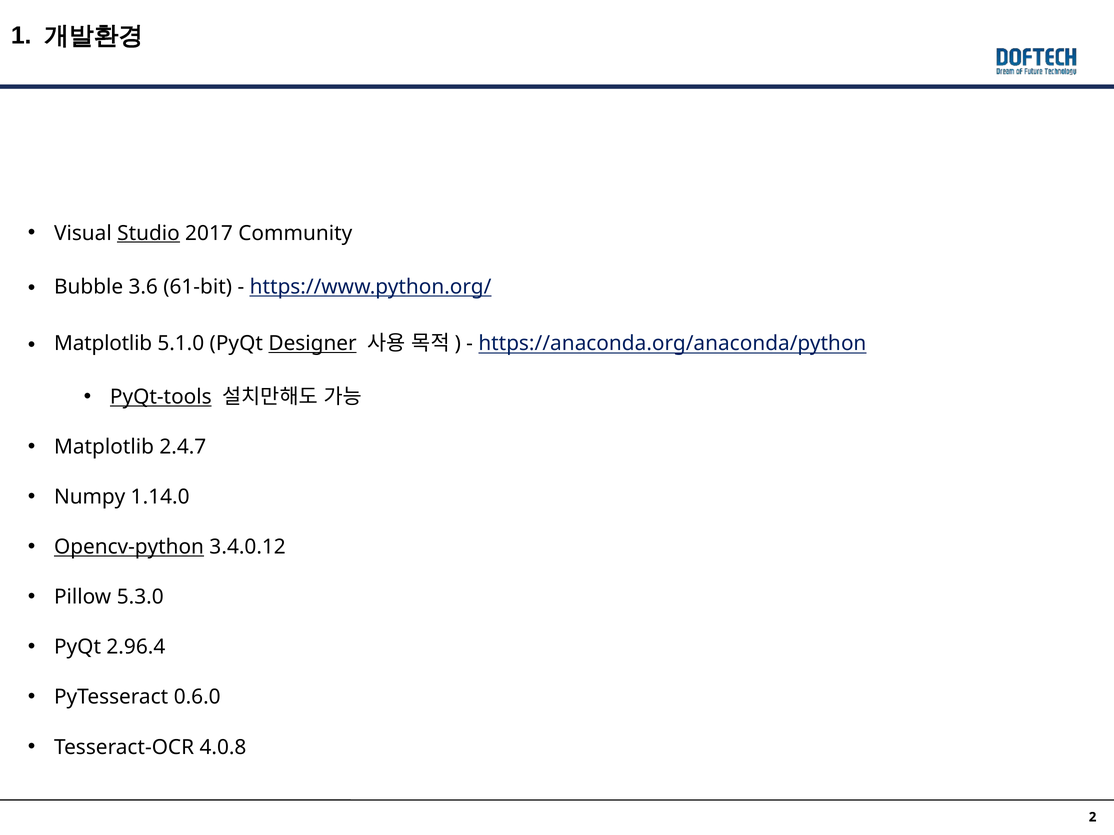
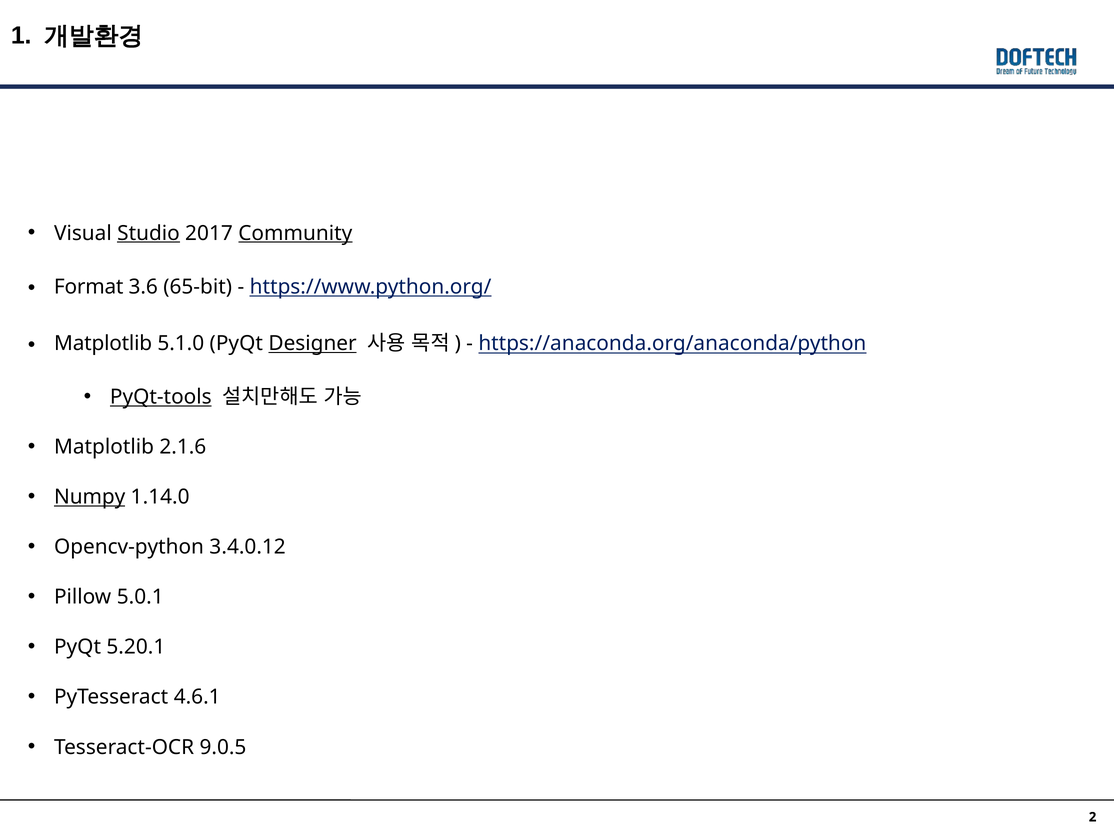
Community underline: none -> present
Bubble: Bubble -> Format
61-bit: 61-bit -> 65-bit
2.4.7: 2.4.7 -> 2.1.6
Numpy underline: none -> present
Opencv-python underline: present -> none
5.3.0: 5.3.0 -> 5.0.1
2.96.4: 2.96.4 -> 5.20.1
0.6.0: 0.6.0 -> 4.6.1
4.0.8: 4.0.8 -> 9.0.5
